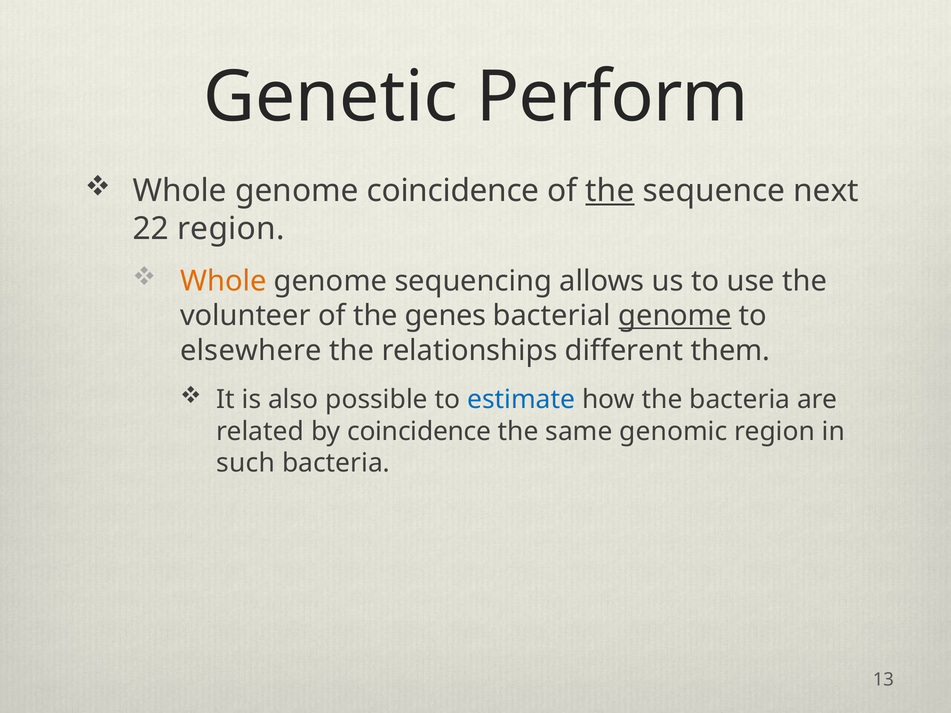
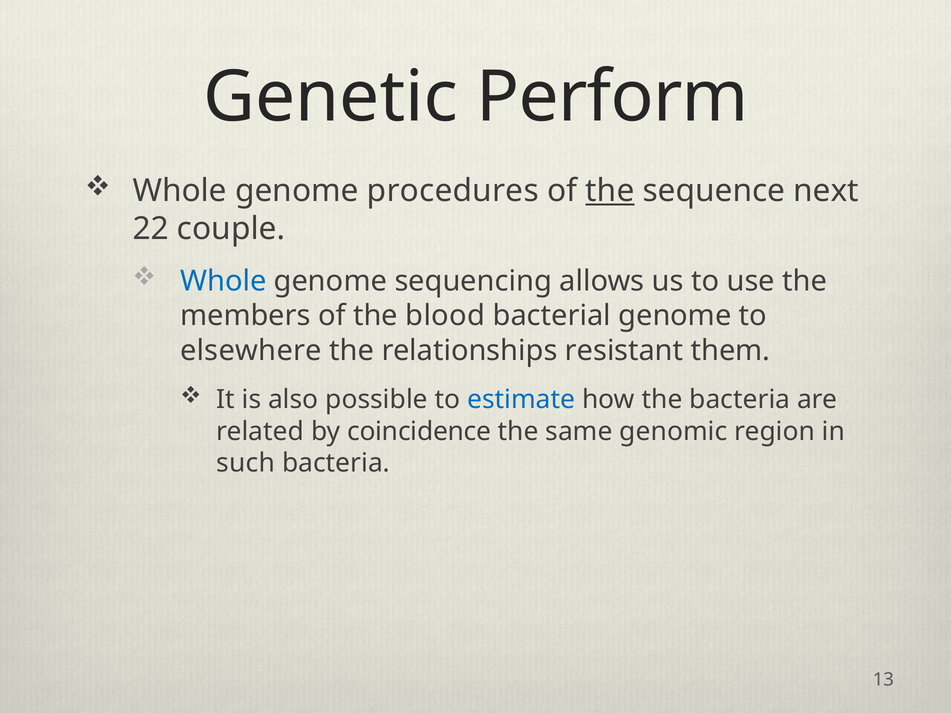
genome coincidence: coincidence -> procedures
22 region: region -> couple
Whole at (223, 281) colour: orange -> blue
volunteer: volunteer -> members
genes: genes -> blood
genome at (675, 316) underline: present -> none
different: different -> resistant
